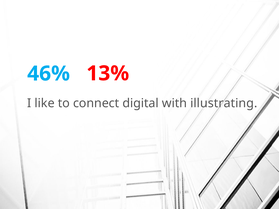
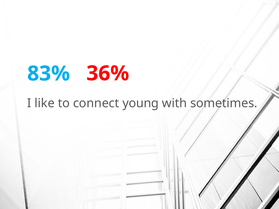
13%: 13% -> 36%
46%: 46% -> 83%
digital: digital -> young
illustrating: illustrating -> sometimes
